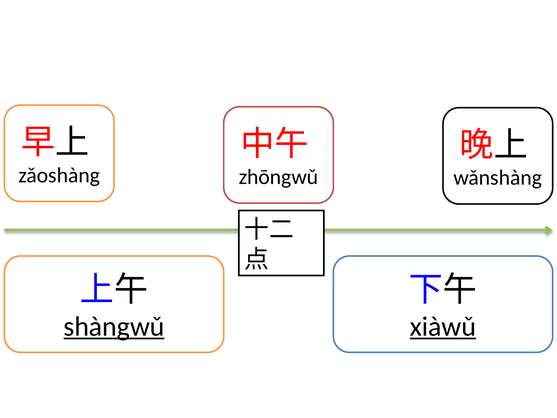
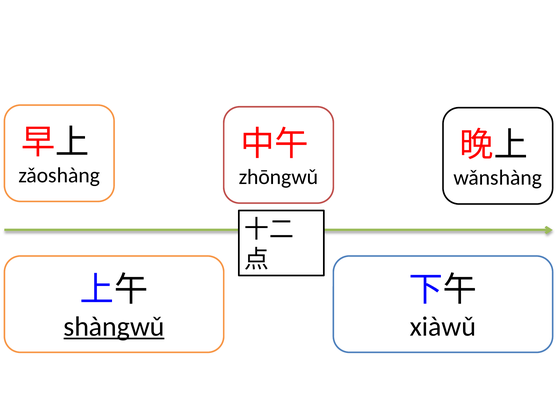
xiàwǔ underline: present -> none
